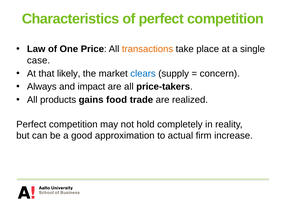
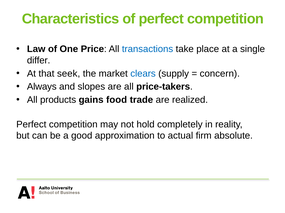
transactions colour: orange -> blue
case: case -> differ
likely: likely -> seek
impact: impact -> slopes
increase: increase -> absolute
